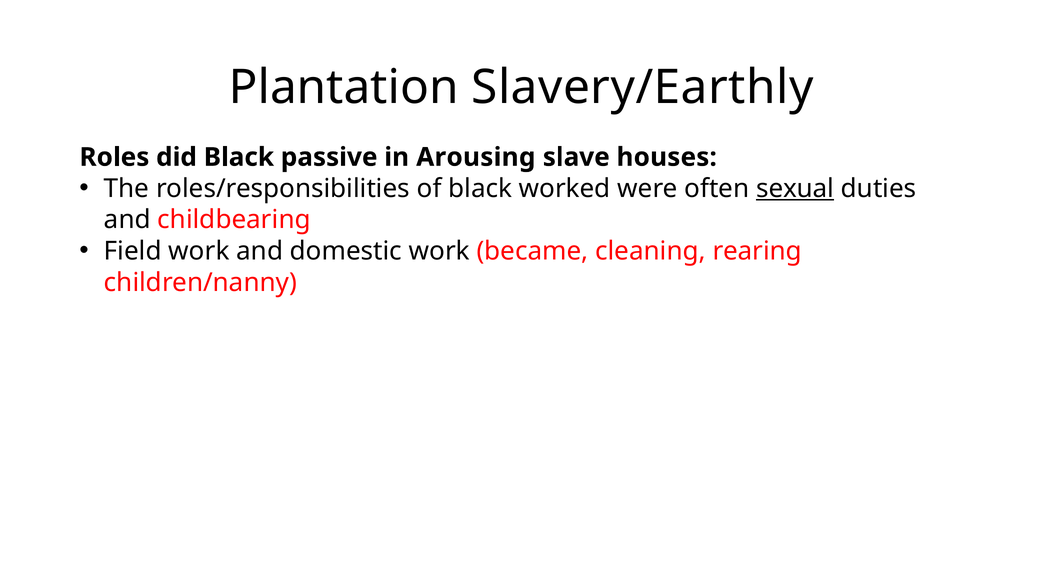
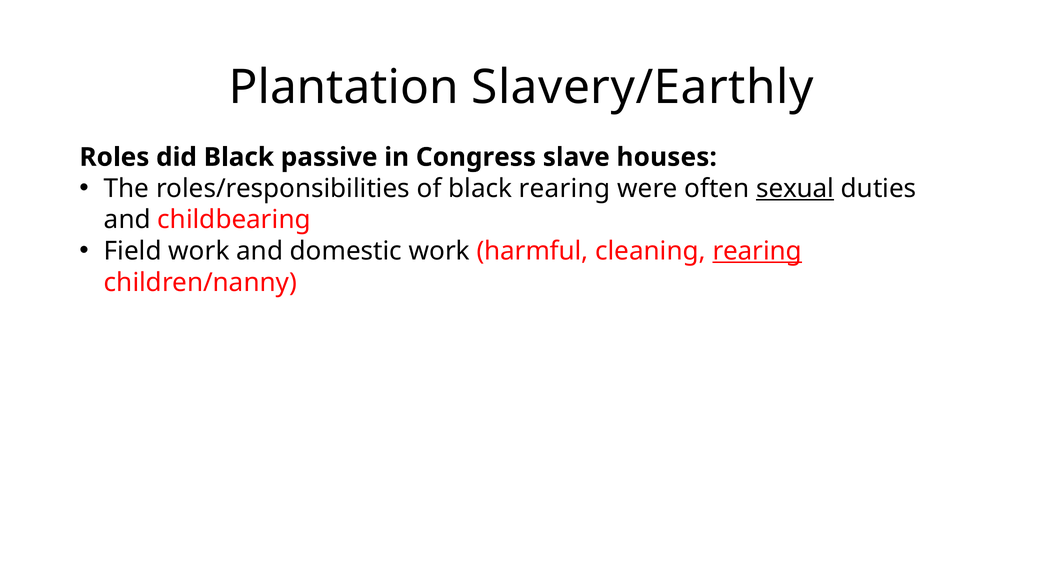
Arousing: Arousing -> Congress
black worked: worked -> rearing
became: became -> harmful
rearing at (757, 251) underline: none -> present
